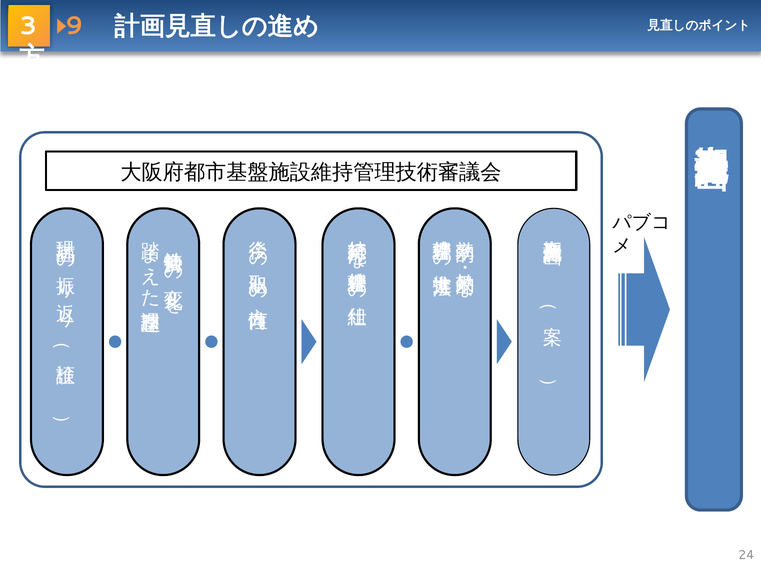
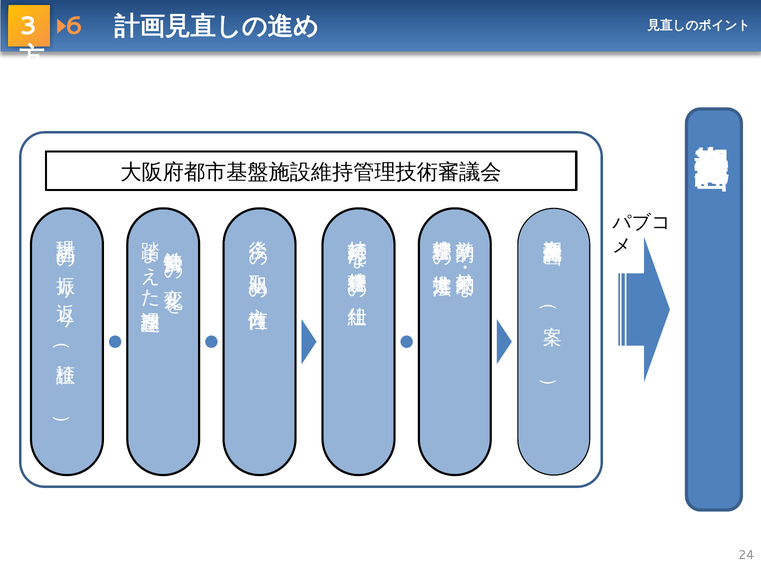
9: 9 -> 6
